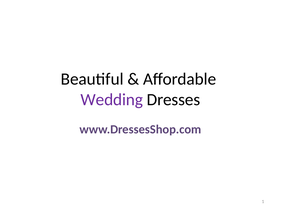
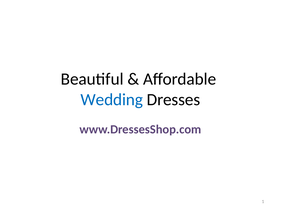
Wedding colour: purple -> blue
